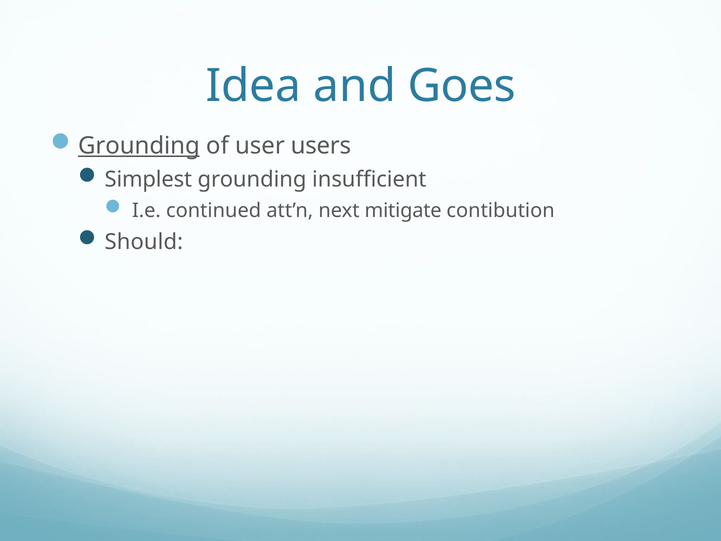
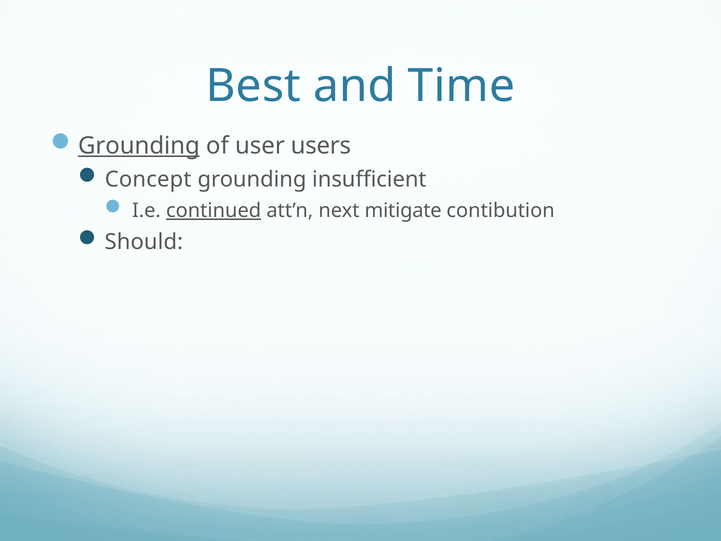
Idea: Idea -> Best
Goes: Goes -> Time
Simplest: Simplest -> Concept
continued underline: none -> present
